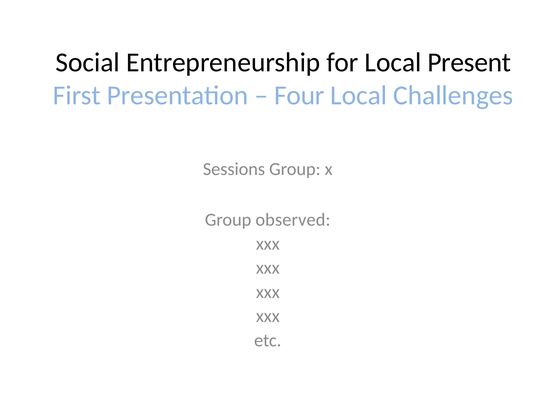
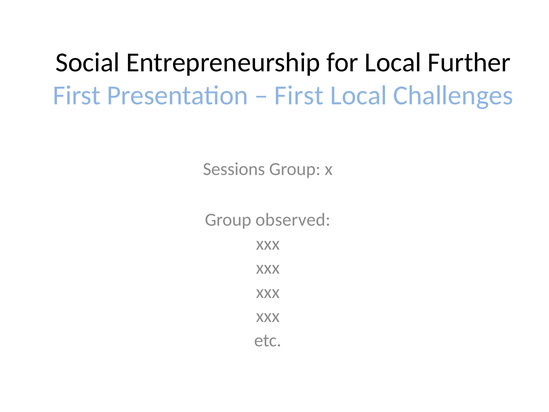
Present: Present -> Further
Four at (299, 95): Four -> First
